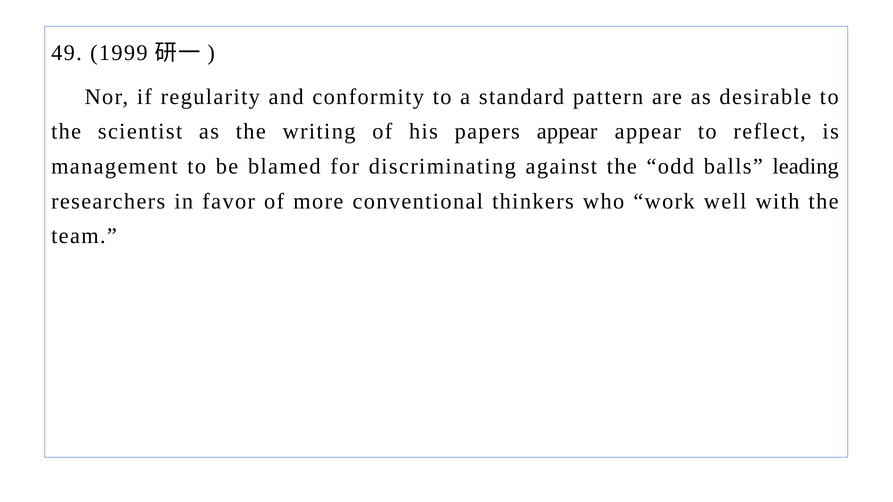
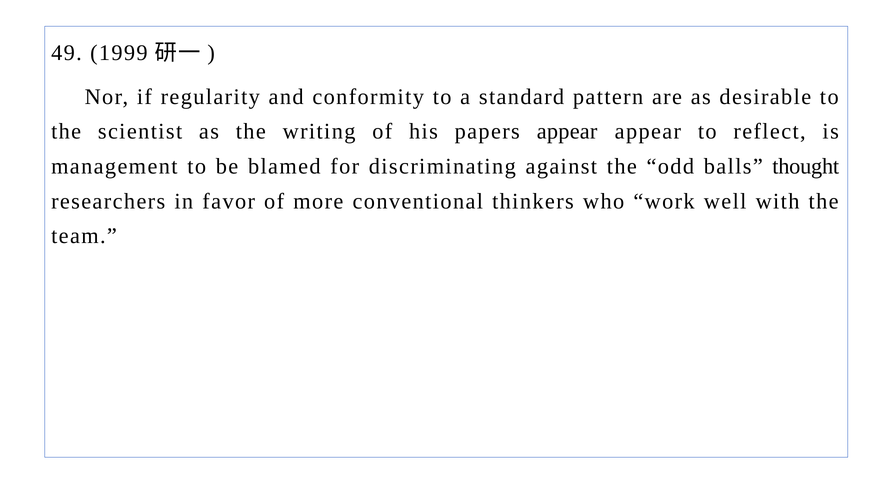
leading: leading -> thought
